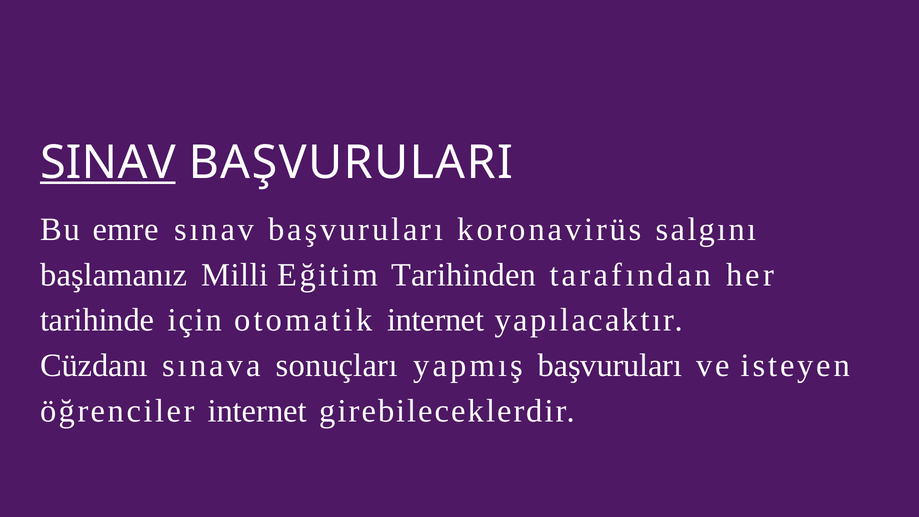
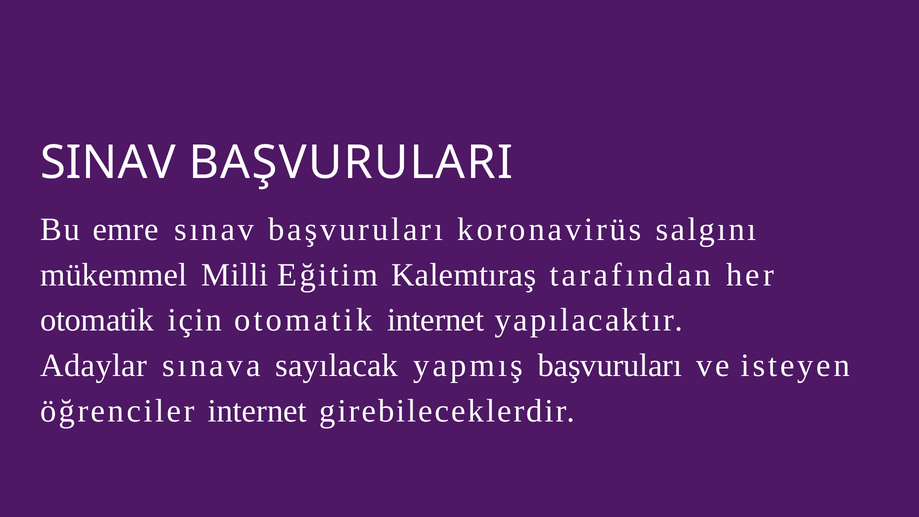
SINAV underline: present -> none
başlamanız: başlamanız -> mükemmel
Tarihinden: Tarihinden -> Kalemtıraş
tarihinde at (97, 320): tarihinde -> otomatik
Cüzdanı: Cüzdanı -> Adaylar
sonuçları: sonuçları -> sayılacak
